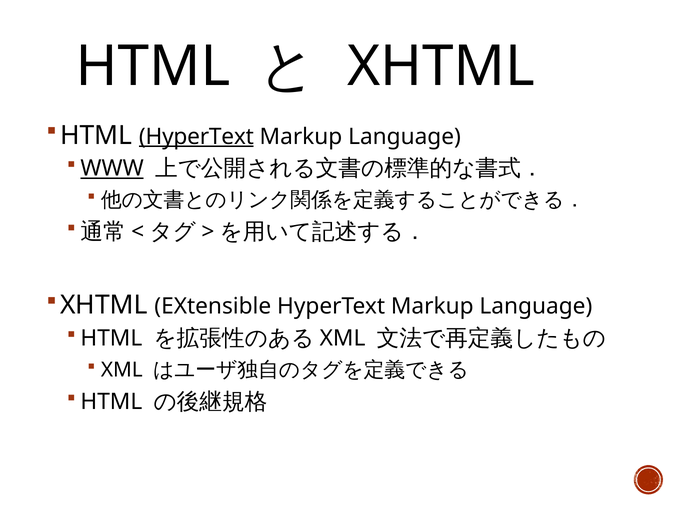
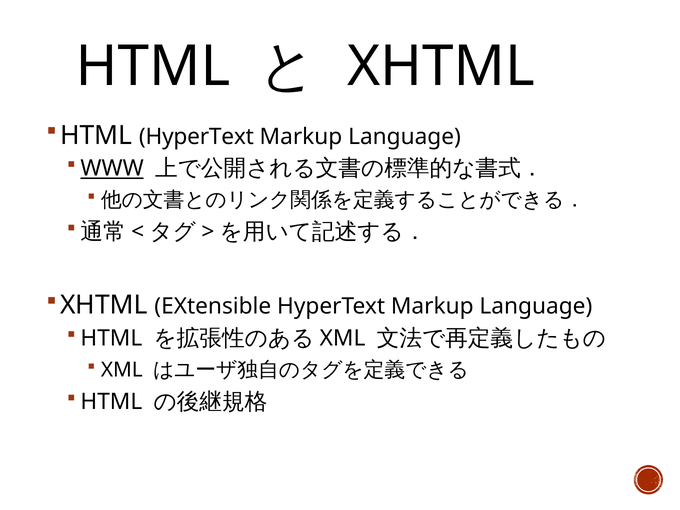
HyperText at (196, 137) underline: present -> none
